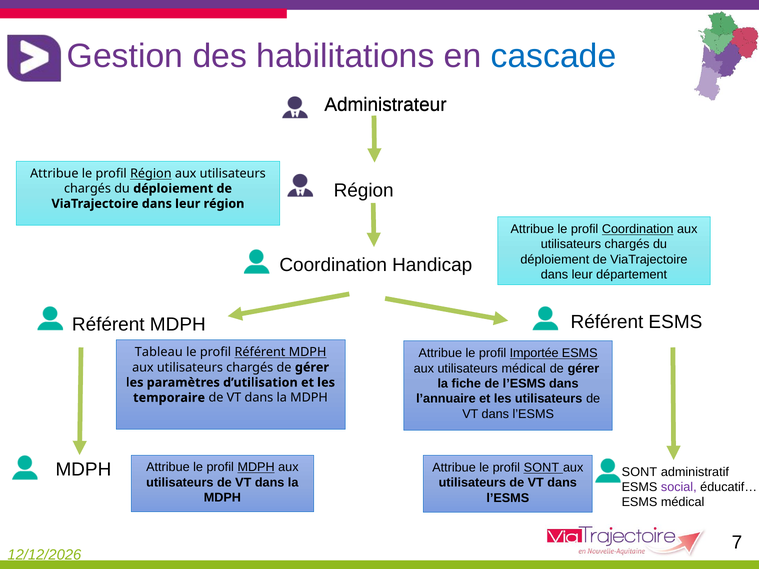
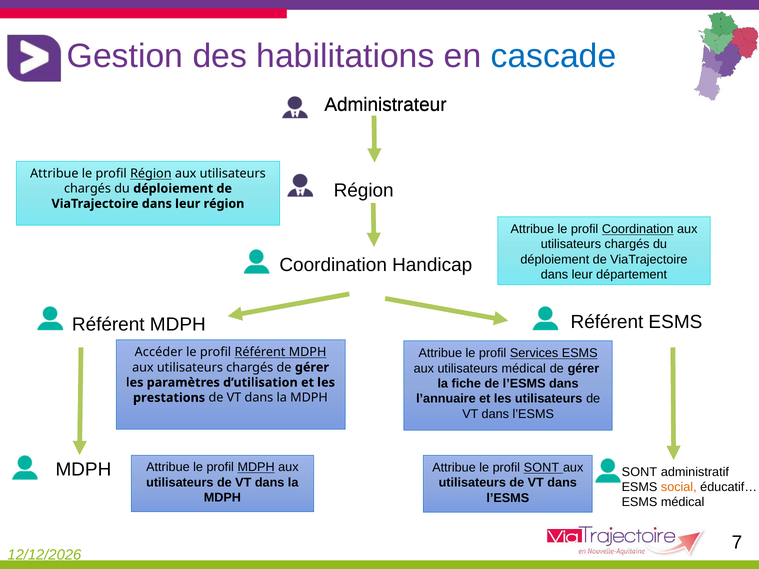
Importée: Importée -> Services
Tableau: Tableau -> Accéder
temporaire: temporaire -> prestations
social colour: purple -> orange
